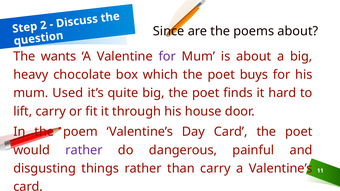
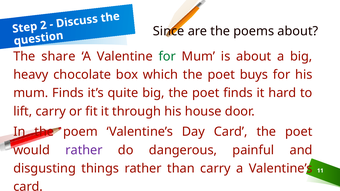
wants: wants -> share
for at (167, 56) colour: purple -> green
mum Used: Used -> Finds
